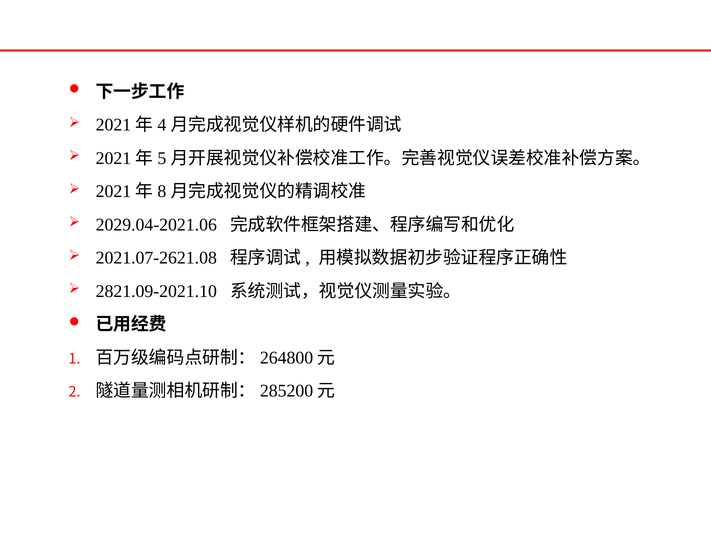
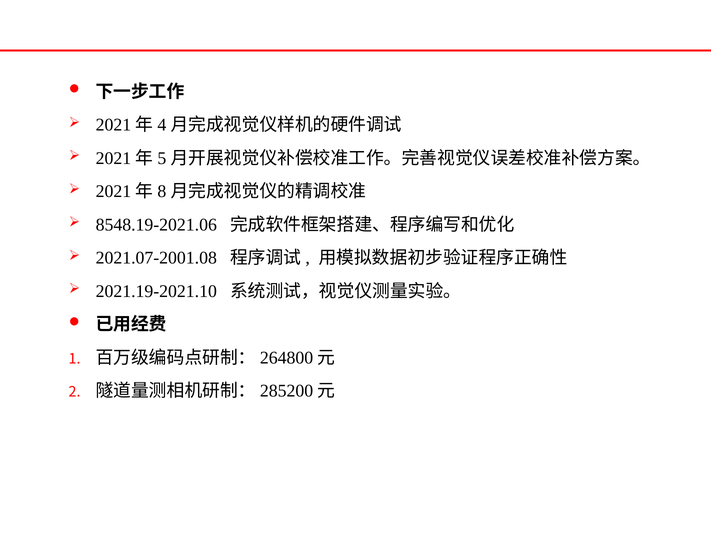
2029.04-2021.06: 2029.04-2021.06 -> 8548.19-2021.06
2021.07-2621.08: 2021.07-2621.08 -> 2021.07-2001.08
2821.09-2021.10: 2821.09-2021.10 -> 2021.19-2021.10
